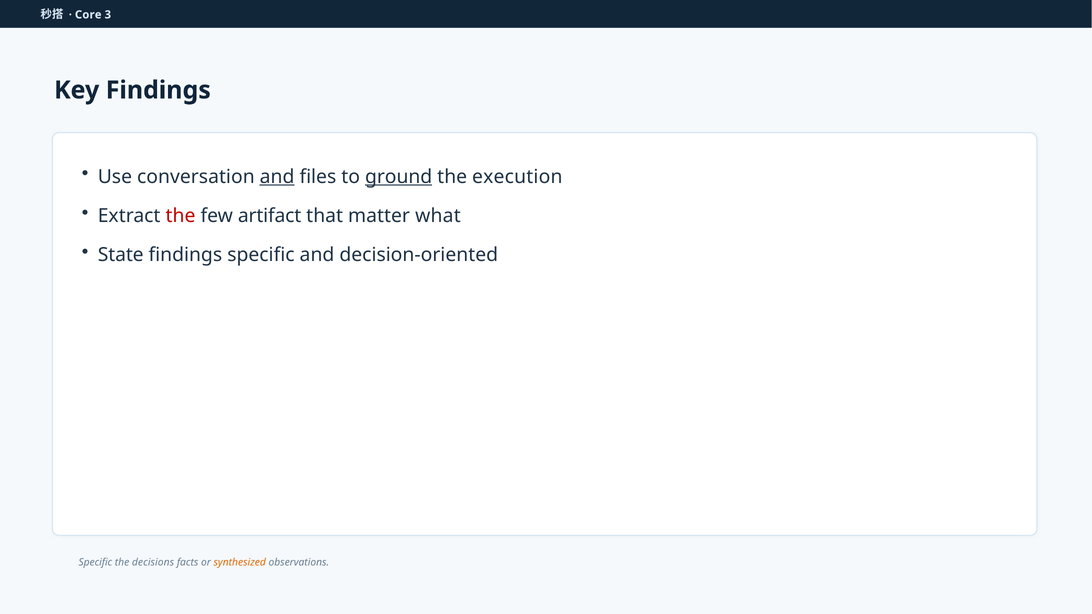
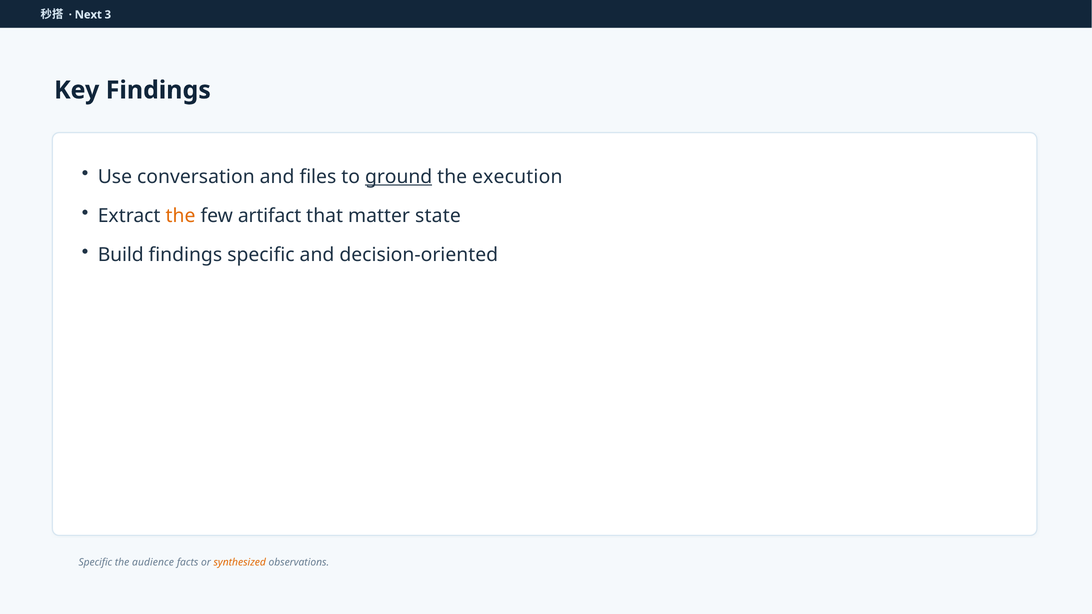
Core: Core -> Next
and at (277, 177) underline: present -> none
the at (181, 216) colour: red -> orange
what: what -> state
State: State -> Build
decisions: decisions -> audience
